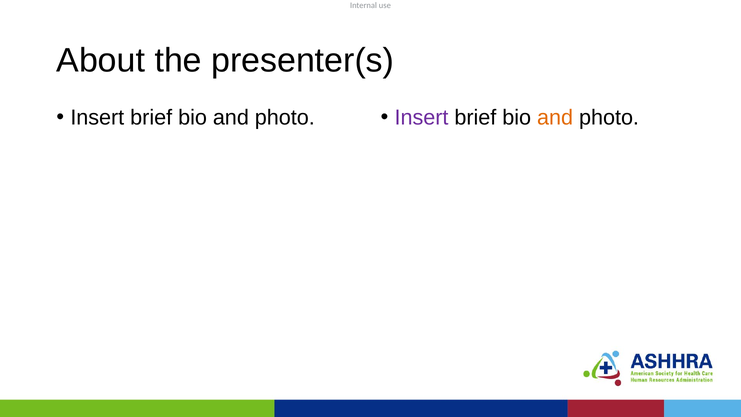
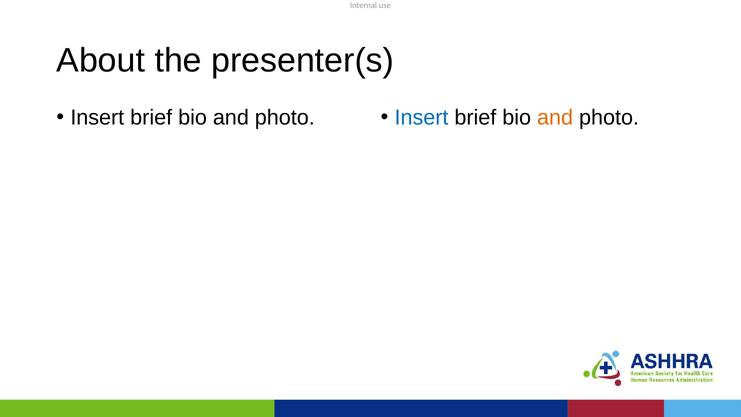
Insert at (422, 117) colour: purple -> blue
